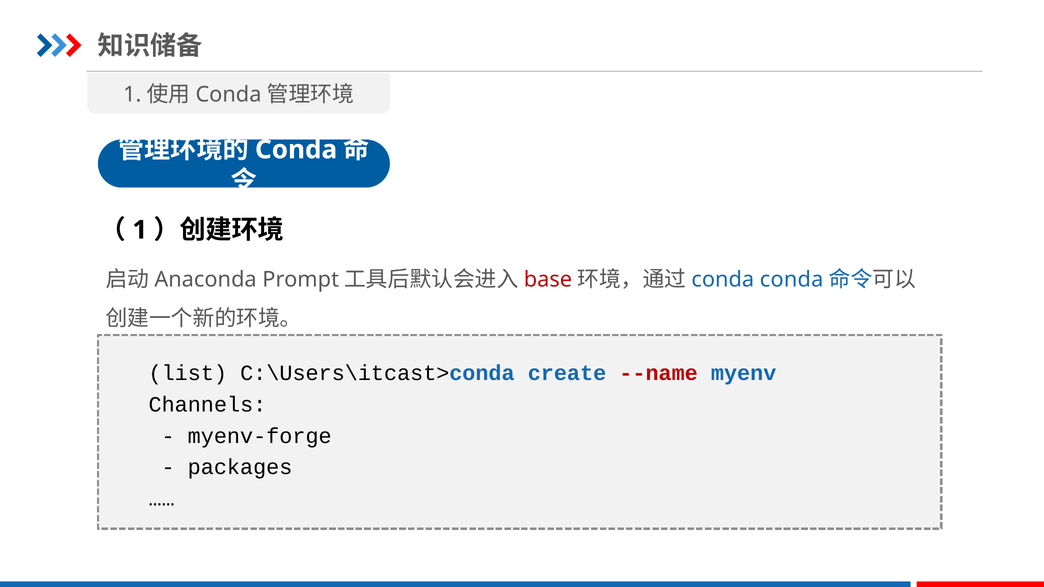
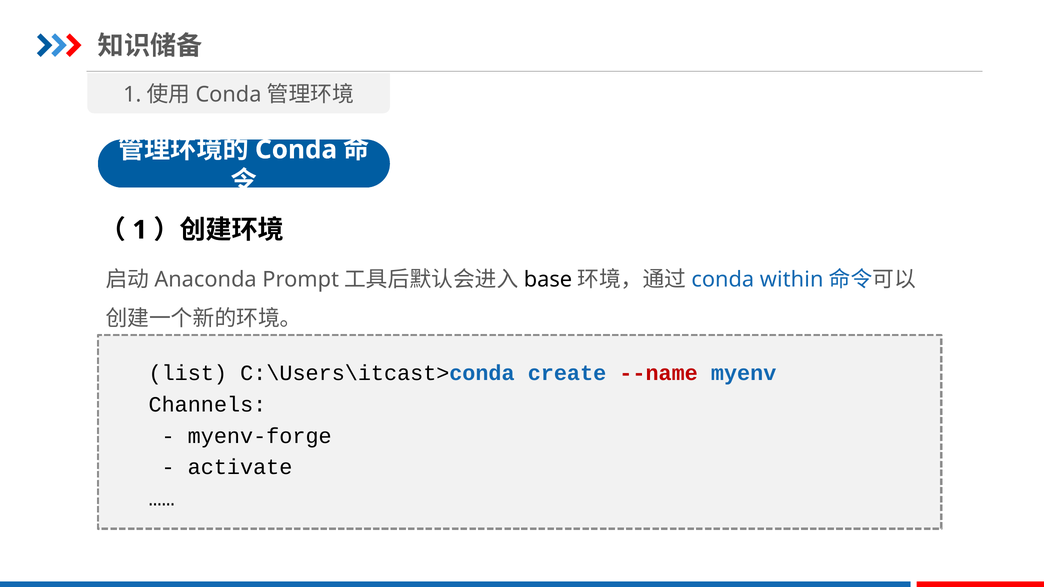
base colour: red -> black
conda at (792, 280): conda -> within
packages: packages -> activate
